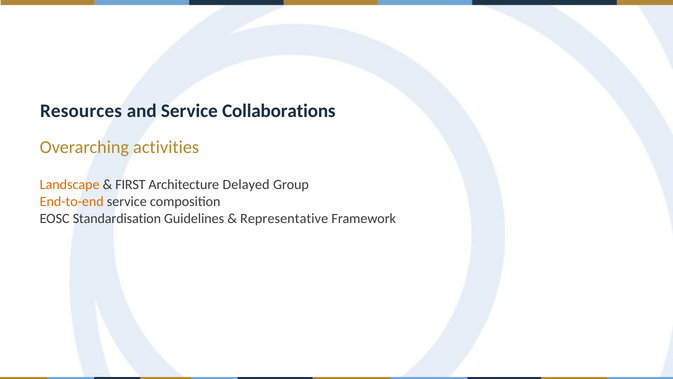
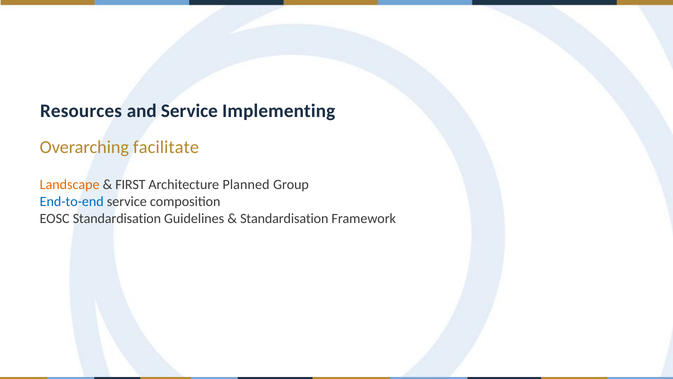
Collaborations: Collaborations -> Implementing
activities: activities -> facilitate
Delayed: Delayed -> Planned
End-to-end colour: orange -> blue
Representative at (284, 218): Representative -> Standardisation
